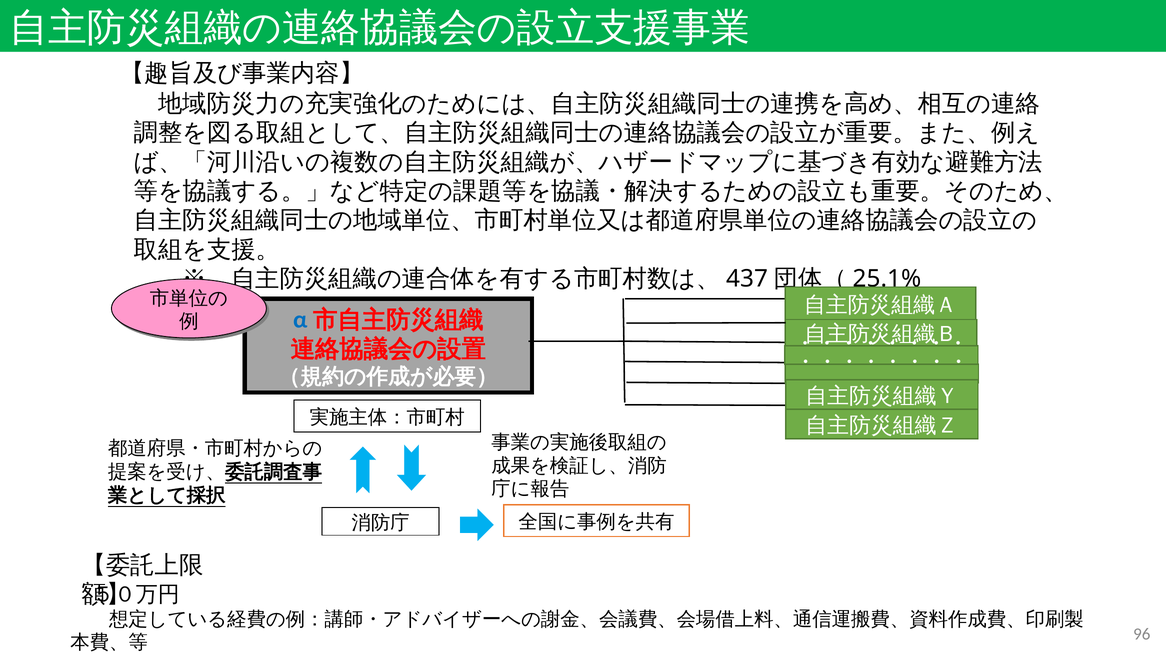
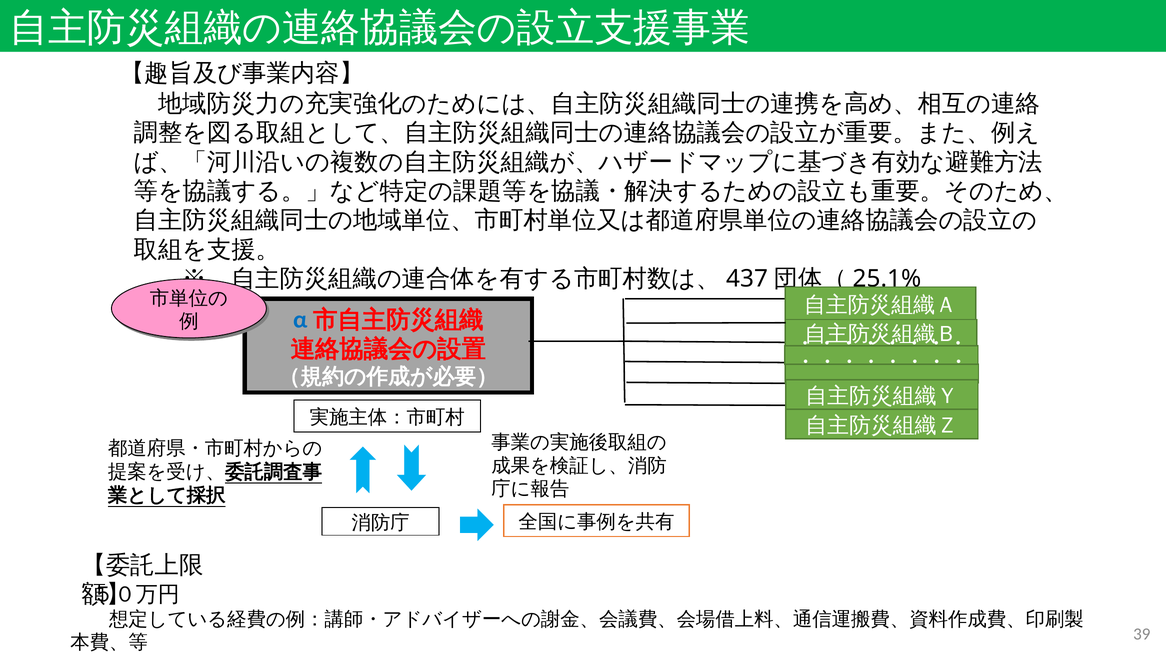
96: 96 -> 39
